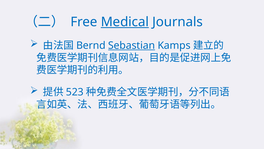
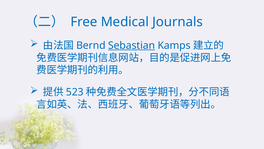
Medical underline: present -> none
